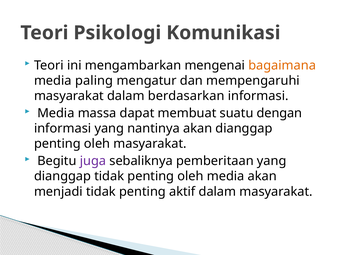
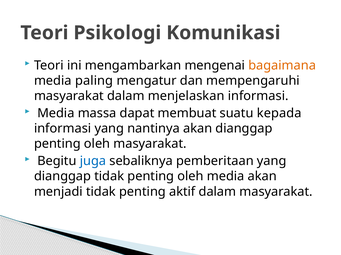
berdasarkan: berdasarkan -> menjelaskan
dengan: dengan -> kepada
juga colour: purple -> blue
